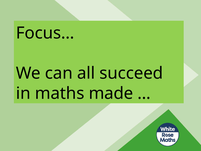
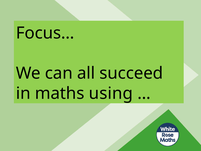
made: made -> using
